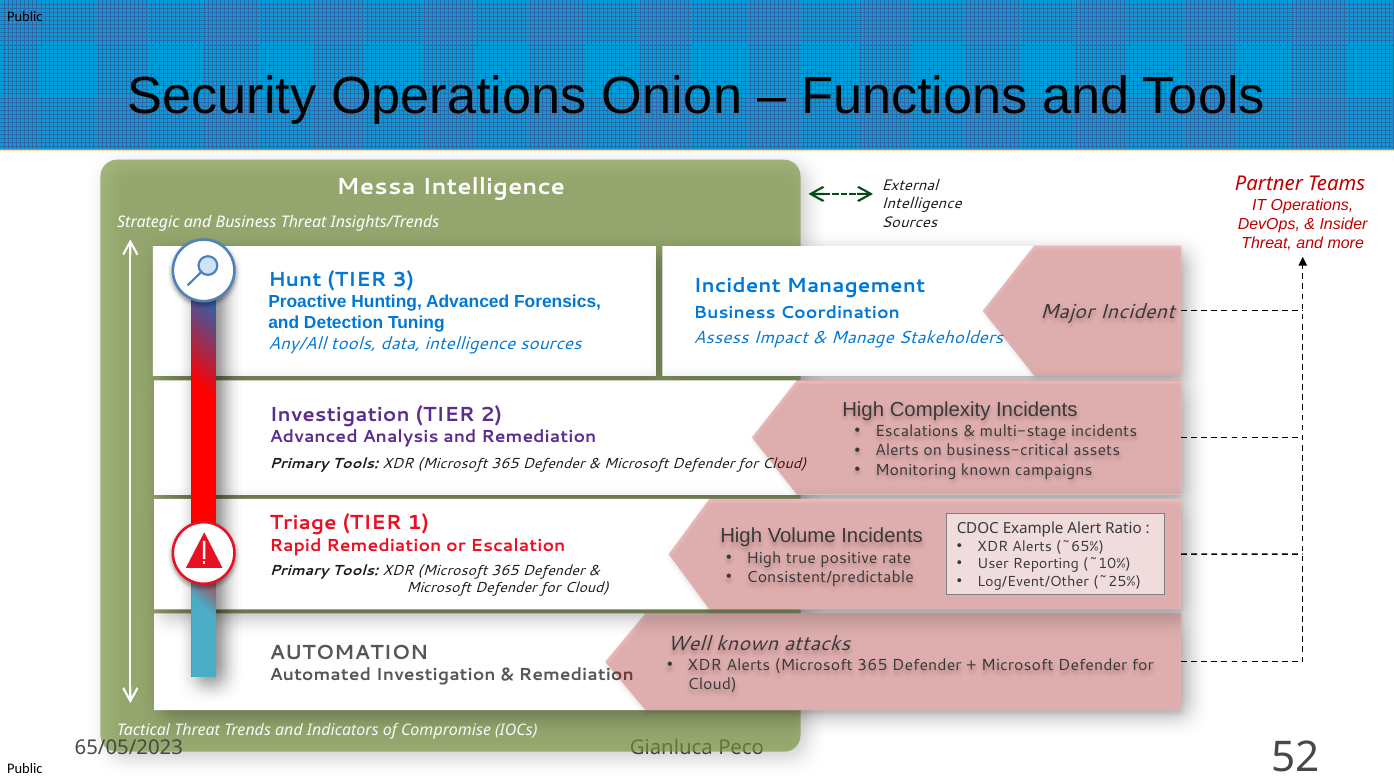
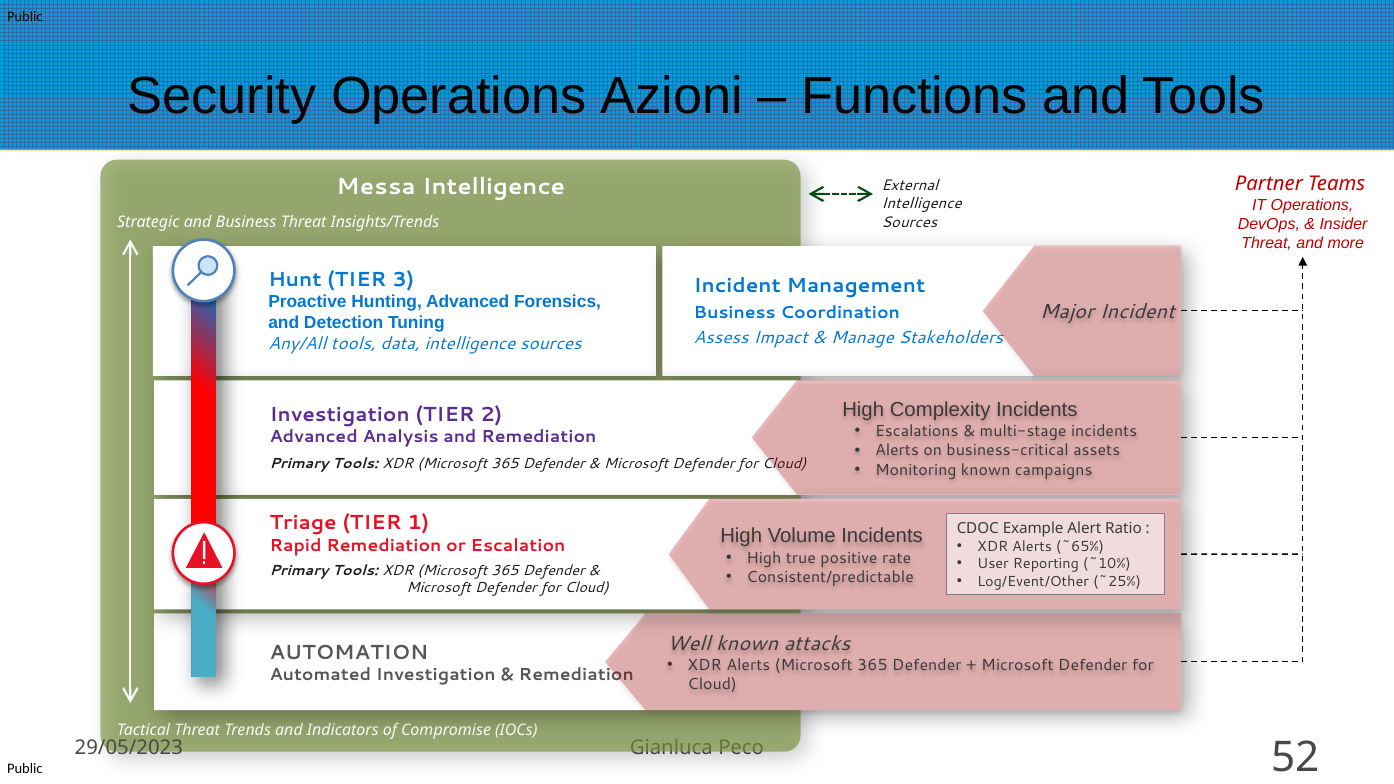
Onion: Onion -> Azioni
65/05/2023: 65/05/2023 -> 29/05/2023
